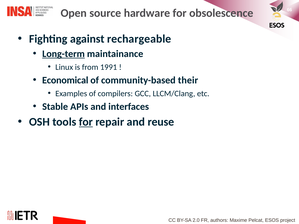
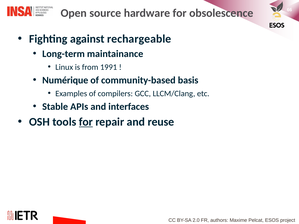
Long-term underline: present -> none
Economical: Economical -> Numérique
their: their -> basis
